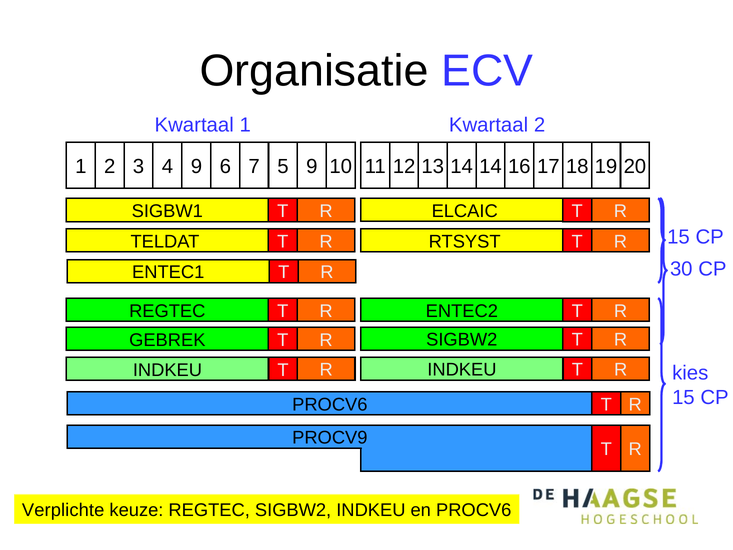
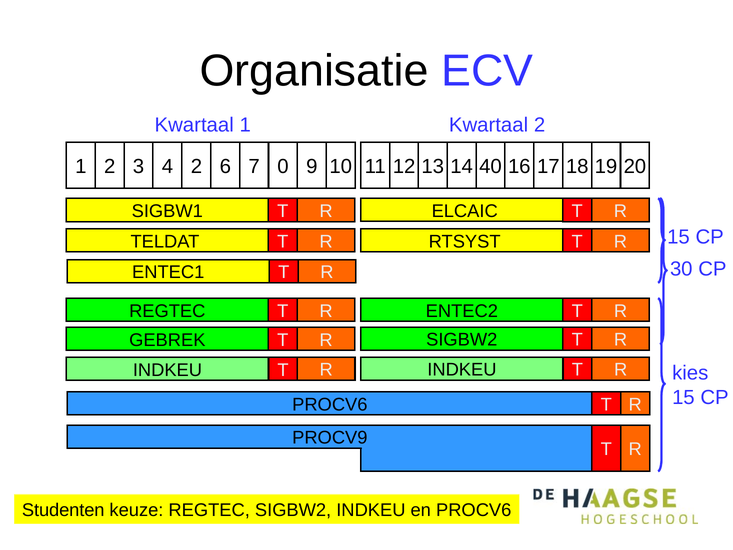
4 9: 9 -> 2
5: 5 -> 0
13 14: 14 -> 40
Verplichte: Verplichte -> Studenten
